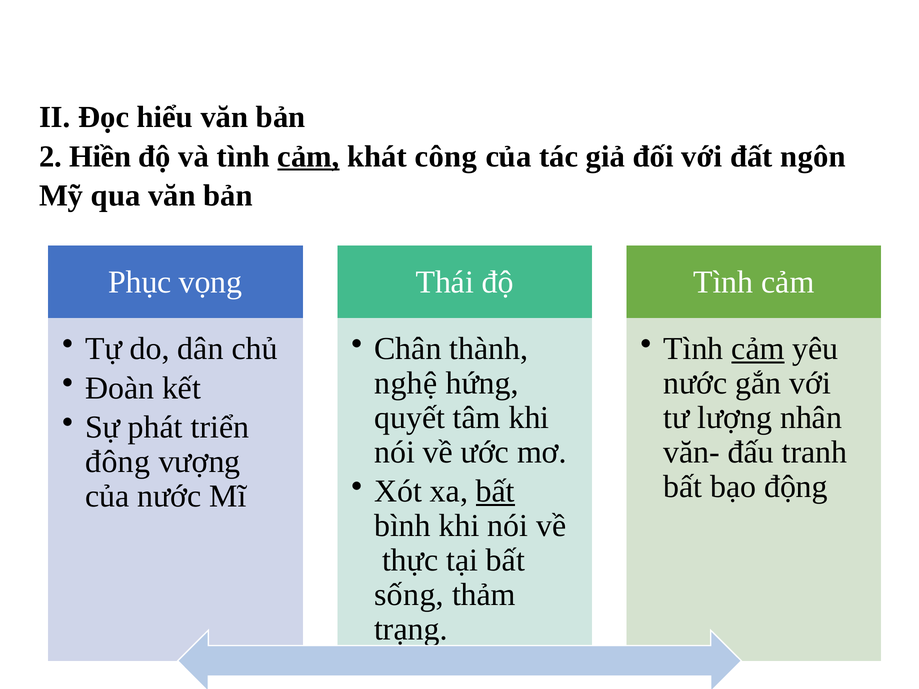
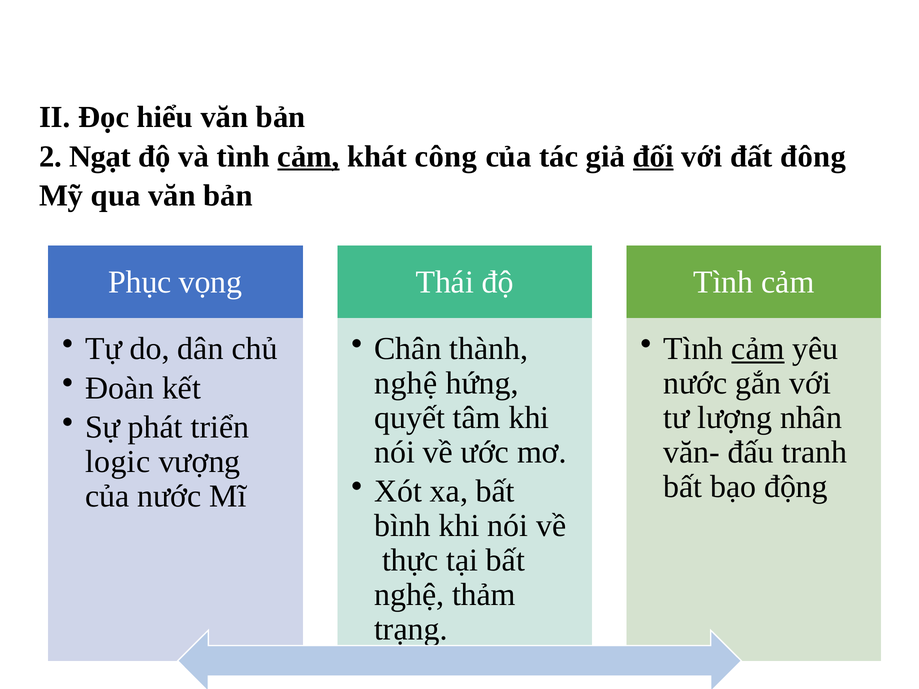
Hiền: Hiền -> Ngạt
đối underline: none -> present
ngôn: ngôn -> đông
đông: đông -> logic
bất at (495, 492) underline: present -> none
sống at (409, 595): sống -> nghệ
